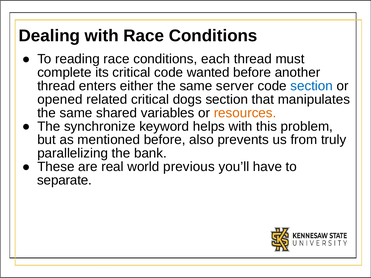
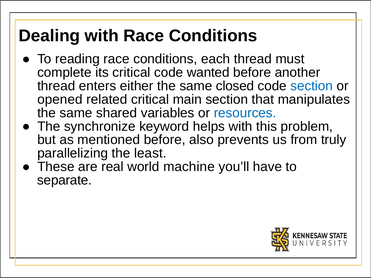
server: server -> closed
dogs: dogs -> main
resources colour: orange -> blue
bank: bank -> least
previous: previous -> machine
